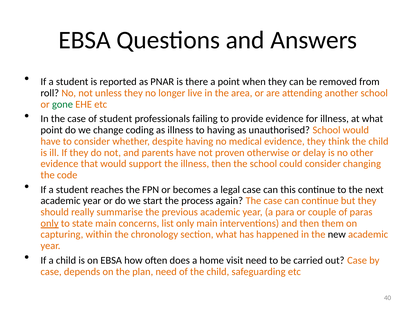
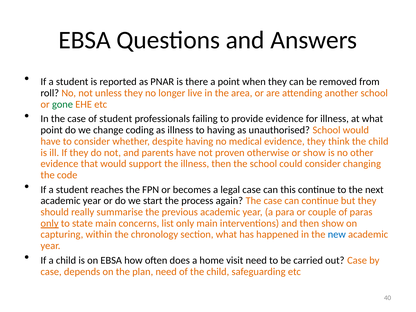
or delay: delay -> show
then them: them -> show
new colour: black -> blue
